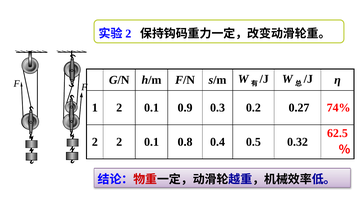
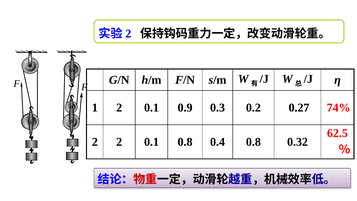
0.4 0.5: 0.5 -> 0.8
